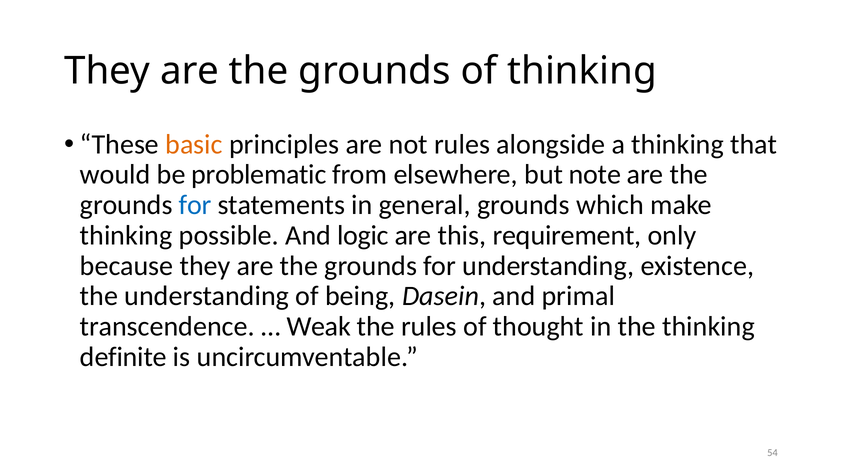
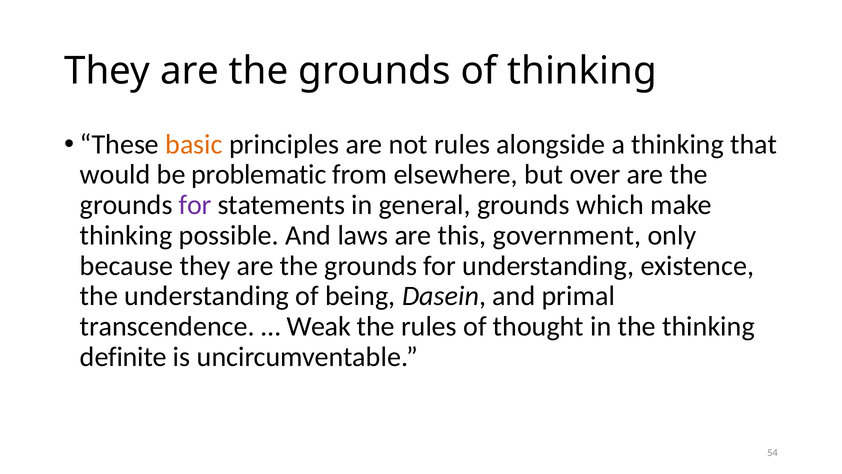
note: note -> over
for at (195, 205) colour: blue -> purple
logic: logic -> laws
requirement: requirement -> government
